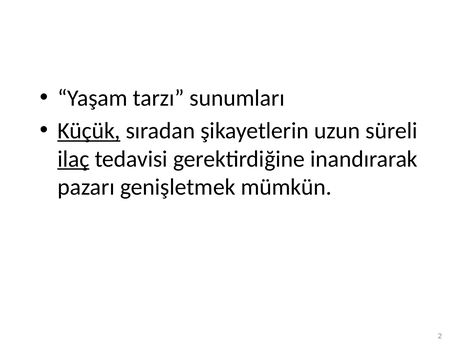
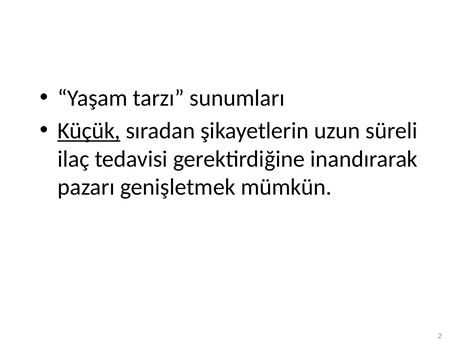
ilaç underline: present -> none
